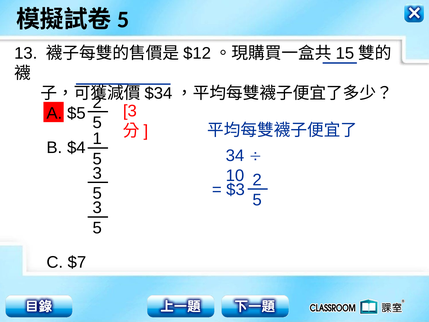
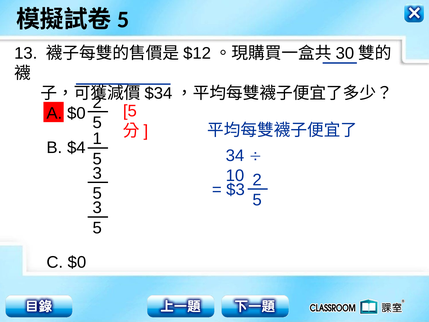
15: 15 -> 30
3 at (130, 111): 3 -> 5
$5 at (76, 113): $5 -> $0
C $7: $7 -> $0
